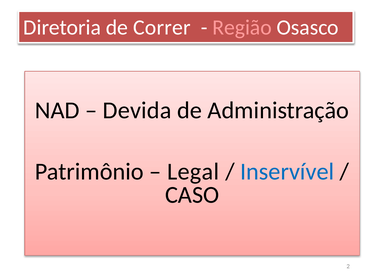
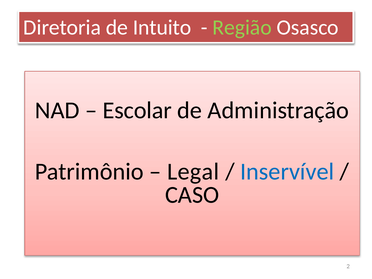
Correr: Correr -> Intuito
Região colour: pink -> light green
Devida: Devida -> Escolar
